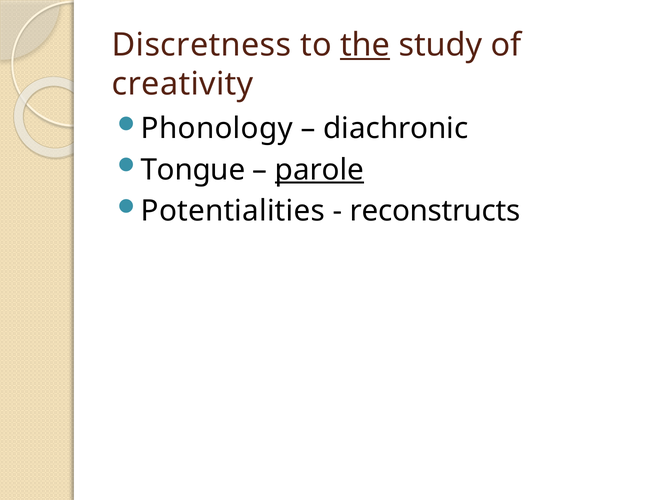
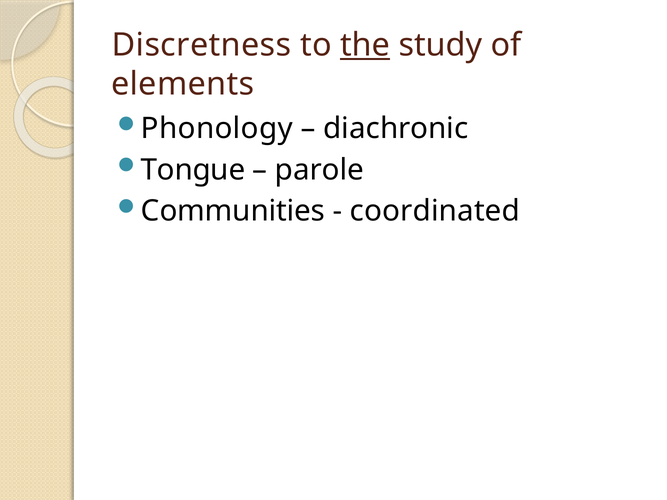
creativity: creativity -> elements
parole underline: present -> none
Potentialities: Potentialities -> Communities
reconstructs: reconstructs -> coordinated
